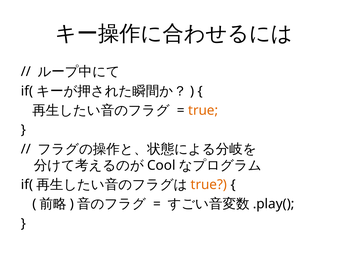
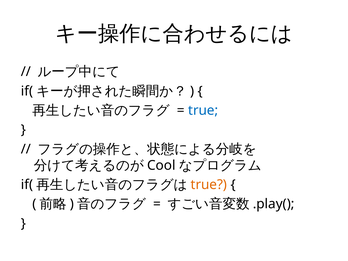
true at (203, 110) colour: orange -> blue
